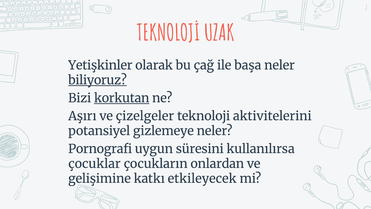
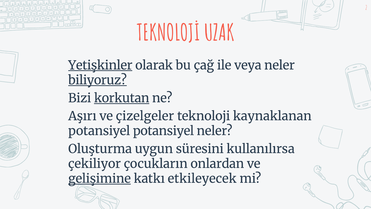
Yetişkinler underline: none -> present
başa: başa -> veya
aktivitelerini: aktivitelerini -> kaynaklanan
potansiyel gizlemeye: gizlemeye -> potansiyel
Pornografi: Pornografi -> Oluşturma
çocuklar: çocuklar -> çekiliyor
gelişimine underline: none -> present
